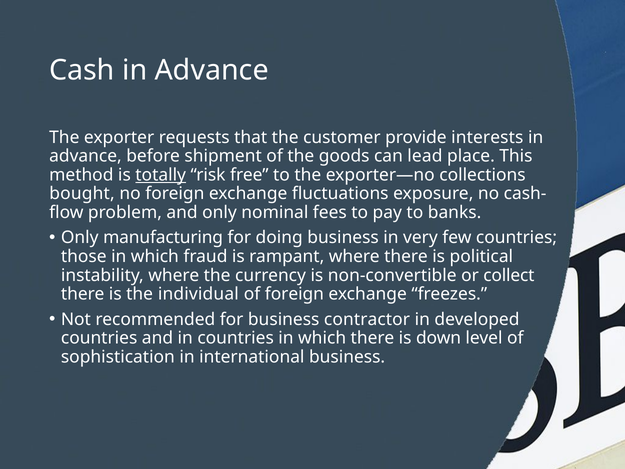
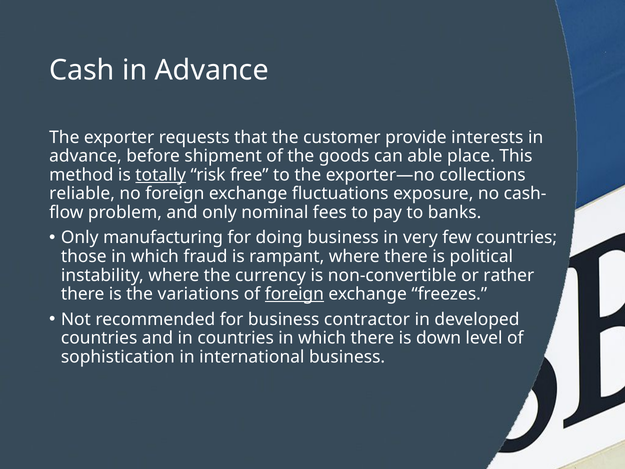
lead: lead -> able
bought: bought -> reliable
collect: collect -> rather
individual: individual -> variations
foreign at (294, 294) underline: none -> present
